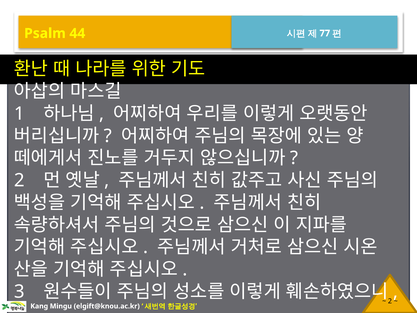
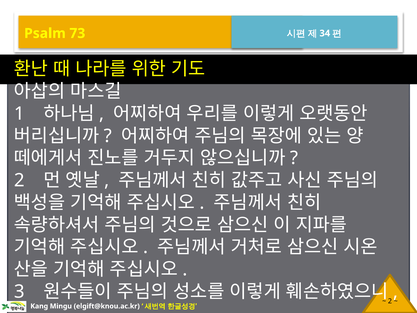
44: 44 -> 73
77: 77 -> 34
